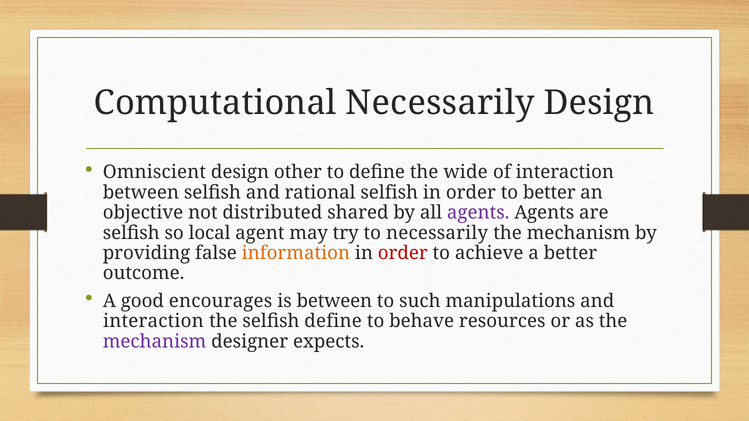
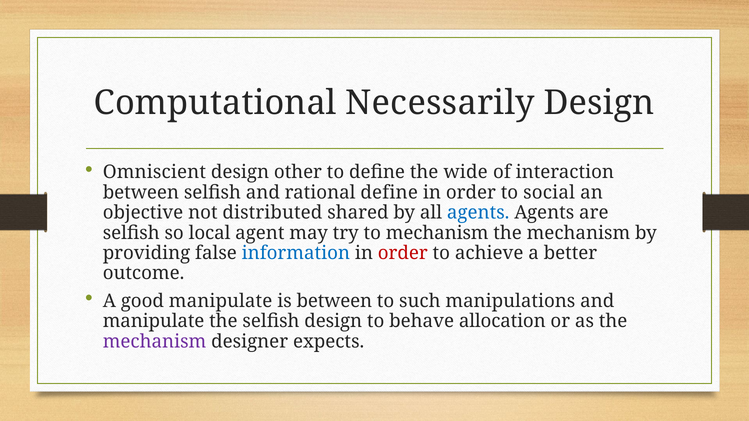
rational selfish: selfish -> define
to better: better -> social
agents at (478, 213) colour: purple -> blue
to necessarily: necessarily -> mechanism
information colour: orange -> blue
good encourages: encourages -> manipulate
interaction at (153, 322): interaction -> manipulate
selfish define: define -> design
resources: resources -> allocation
